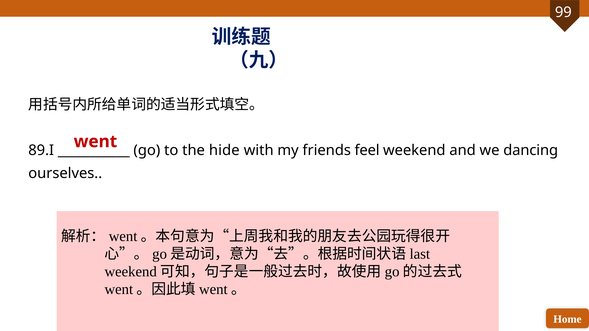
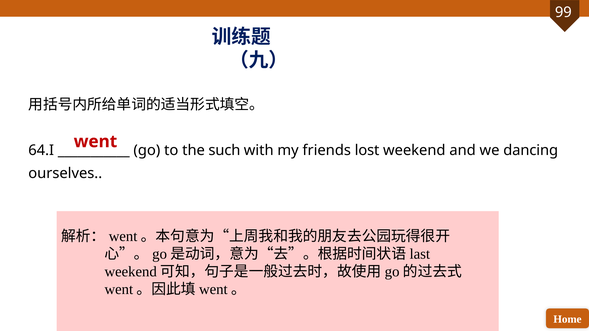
89.I: 89.I -> 64.I
hide: hide -> such
feel: feel -> lost
